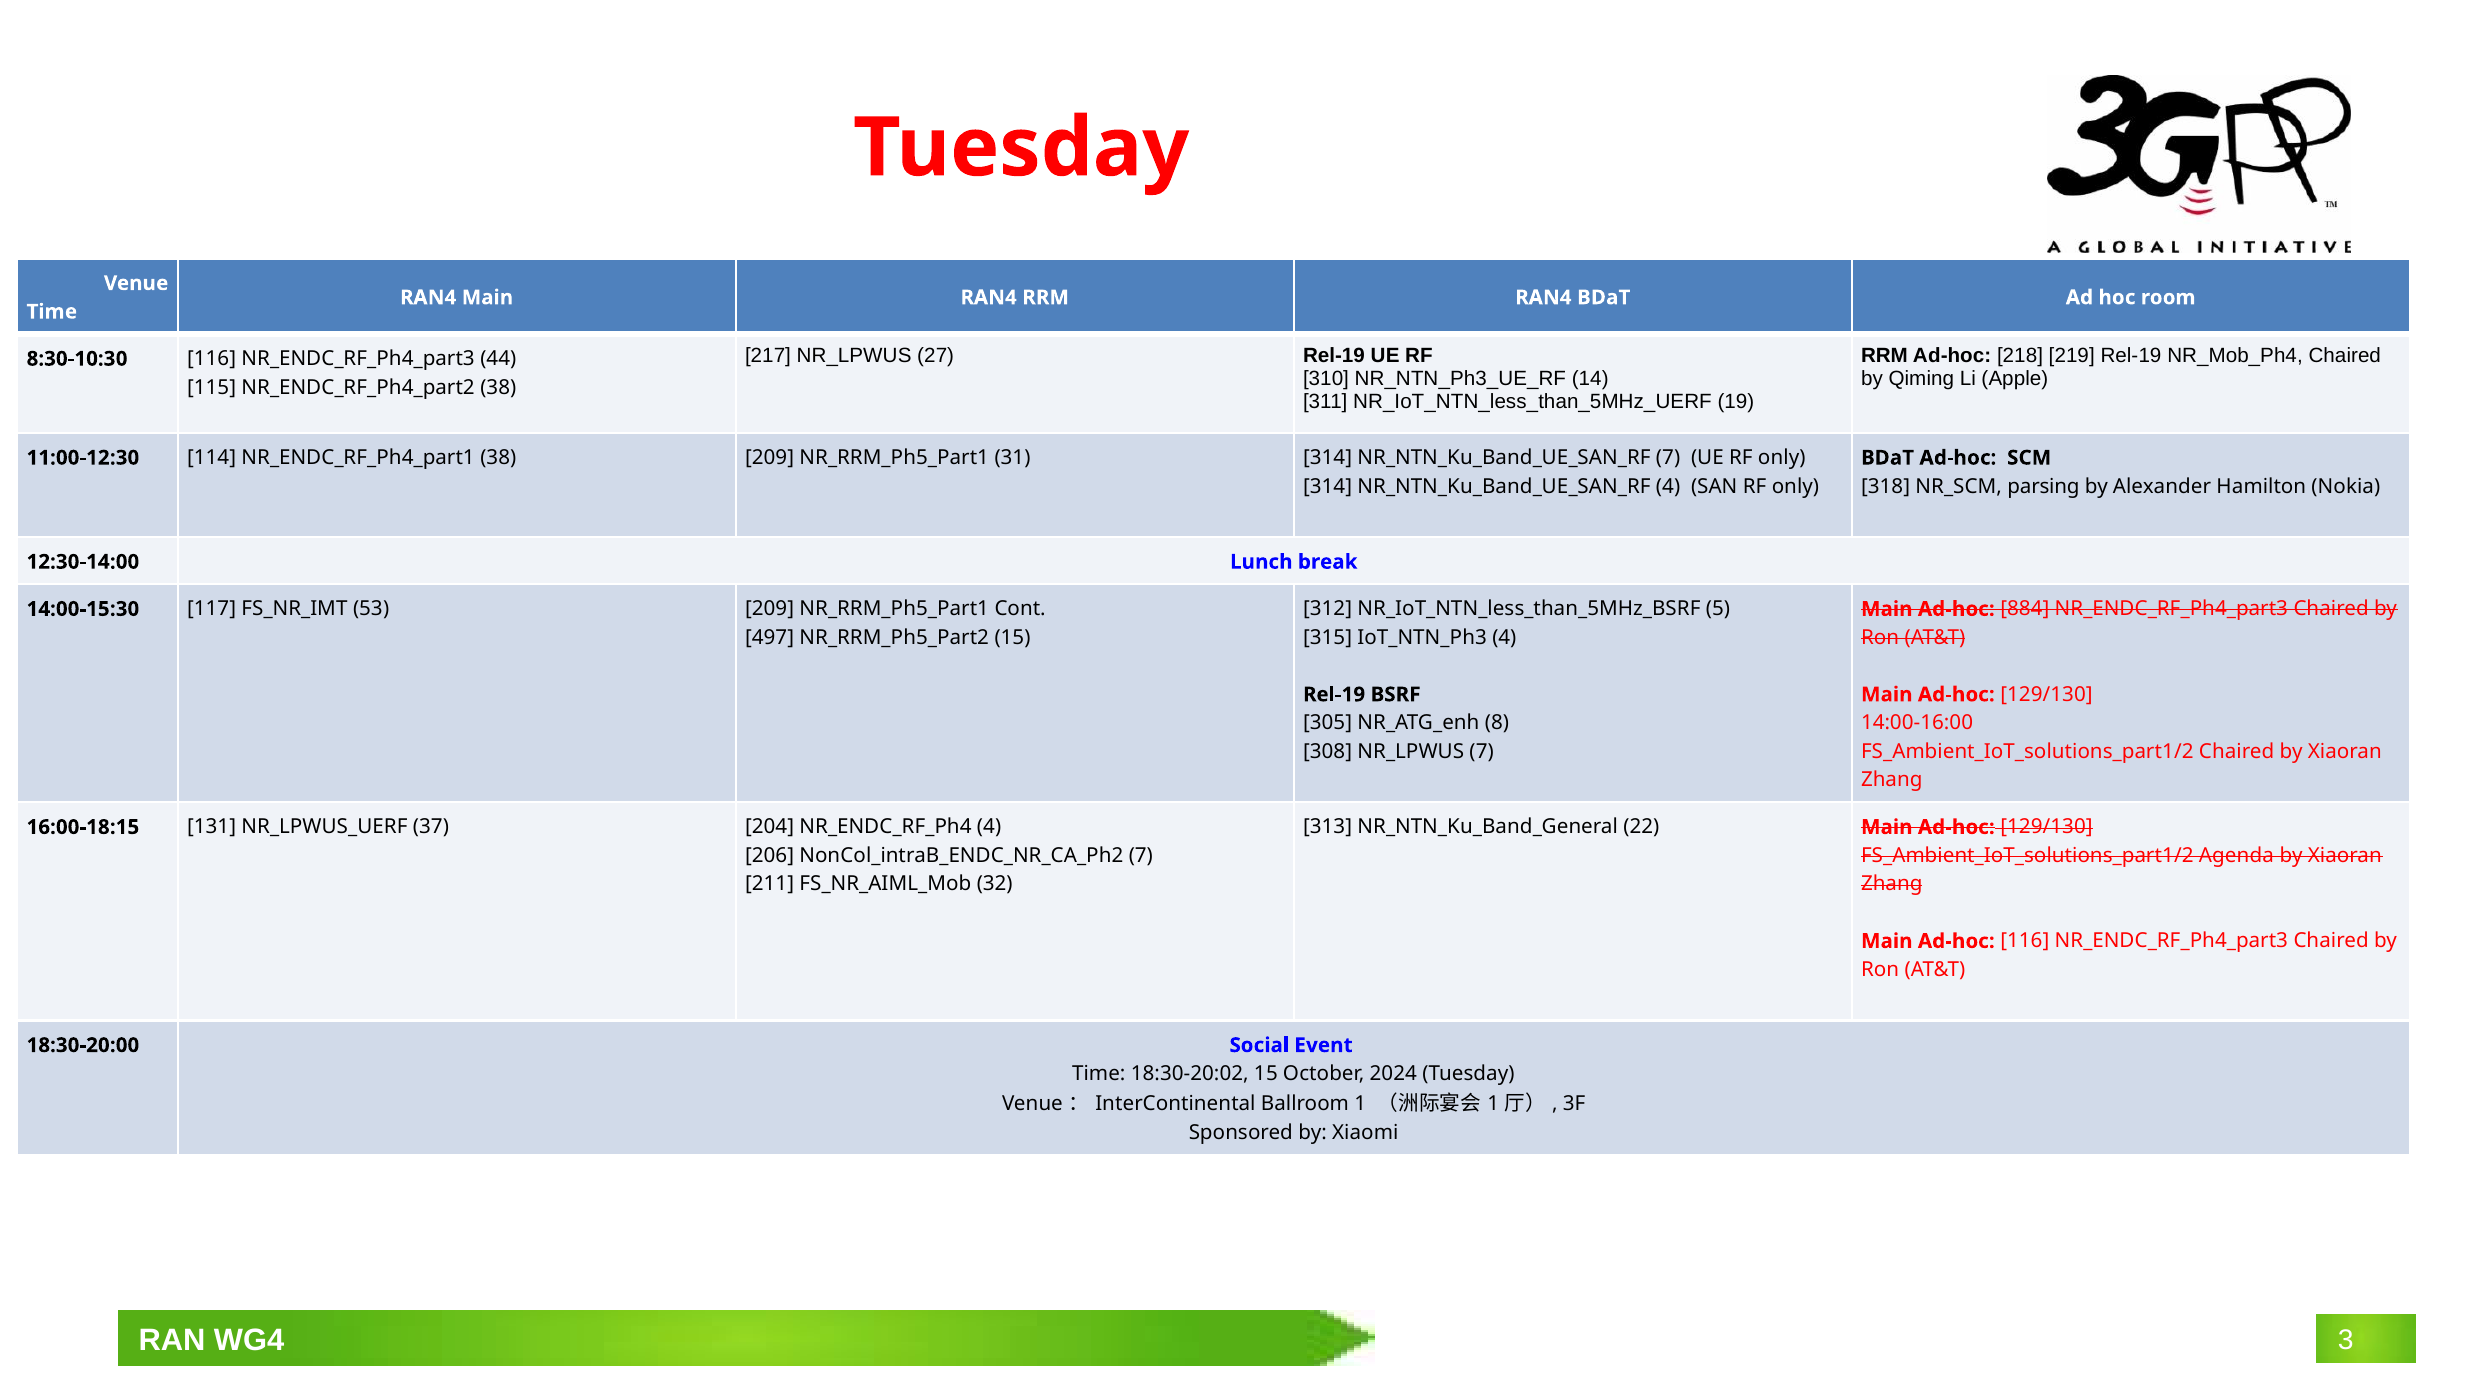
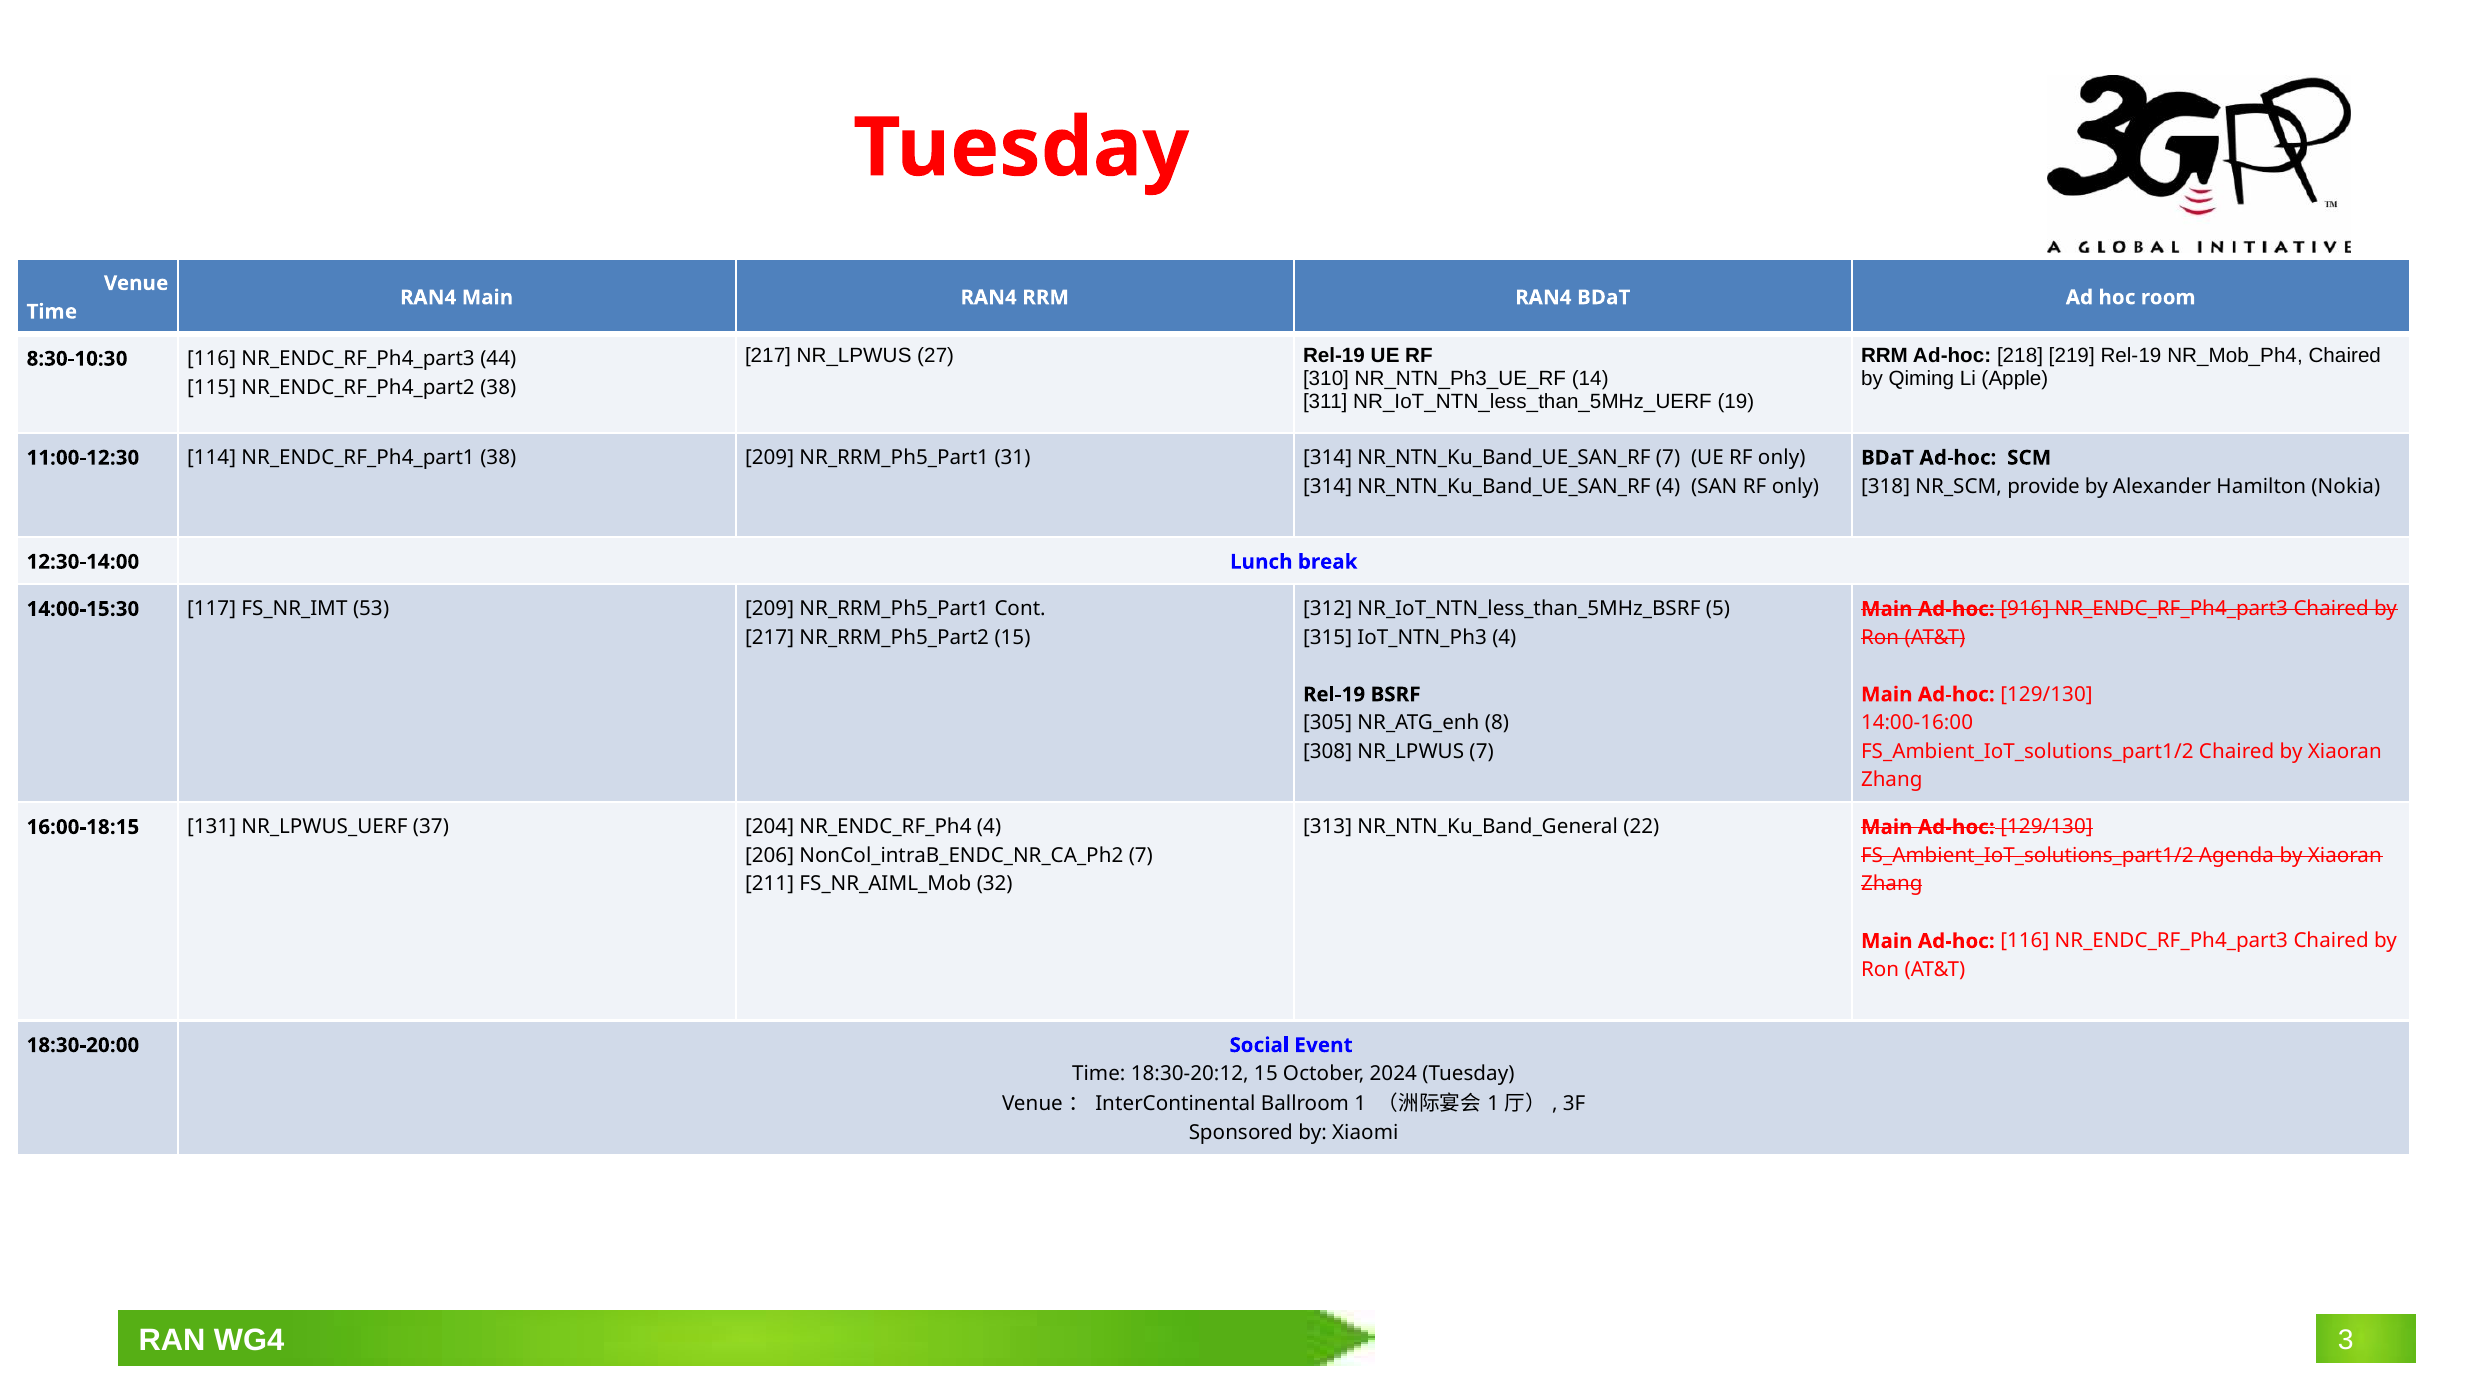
parsing: parsing -> provide
884: 884 -> 916
497 at (770, 637): 497 -> 217
18:30-20:02: 18:30-20:02 -> 18:30-20:12
